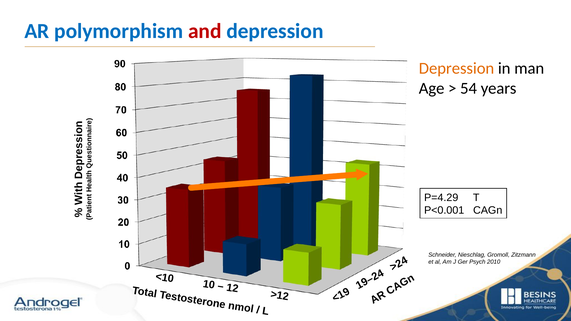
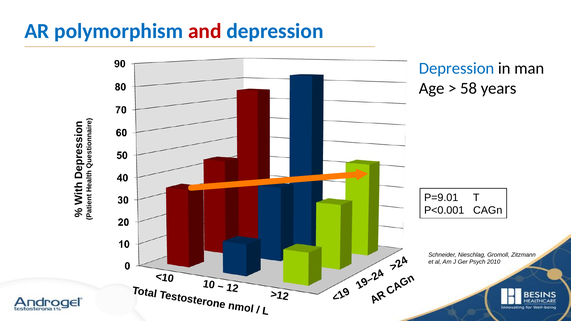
Depression at (457, 69) colour: orange -> blue
54: 54 -> 58
P=4.29: P=4.29 -> P=9.01
